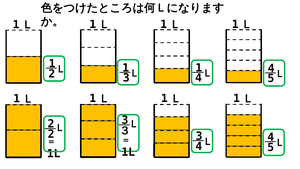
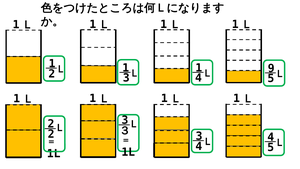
4 Ｌ 4: 4 -> 9
